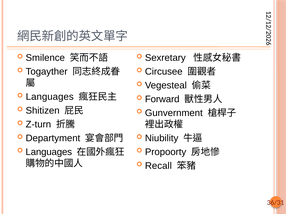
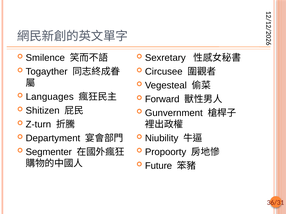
Languages at (49, 152): Languages -> Segmenter
Recall: Recall -> Future
